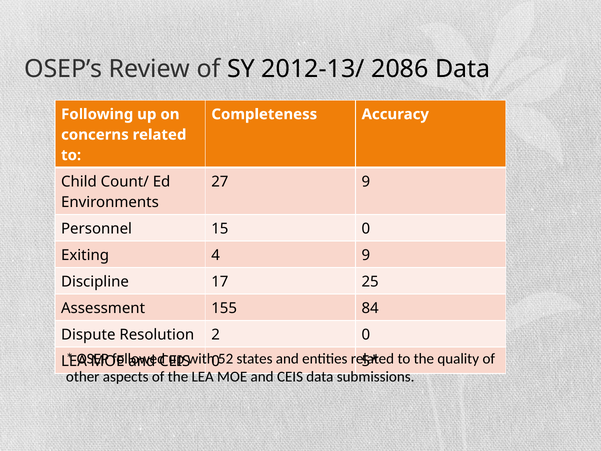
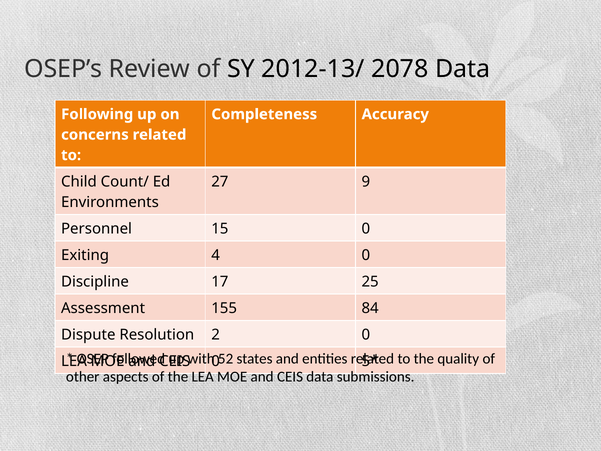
2086: 2086 -> 2078
4 9: 9 -> 0
